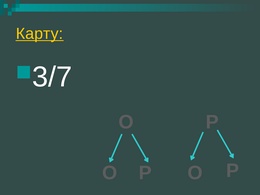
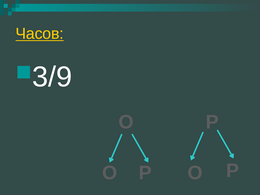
Карту: Карту -> Часов
3/7: 3/7 -> 3/9
